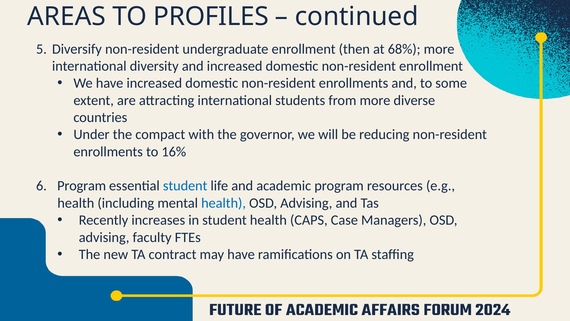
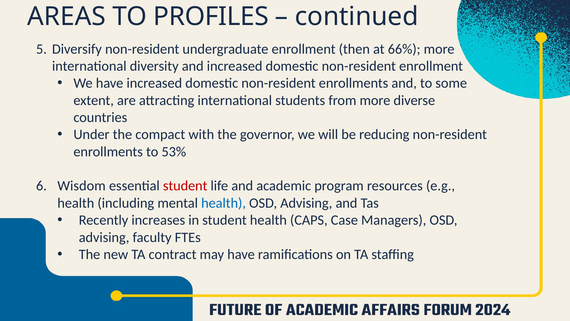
68%: 68% -> 66%
16%: 16% -> 53%
Program at (82, 186): Program -> Wisdom
student at (185, 186) colour: blue -> red
